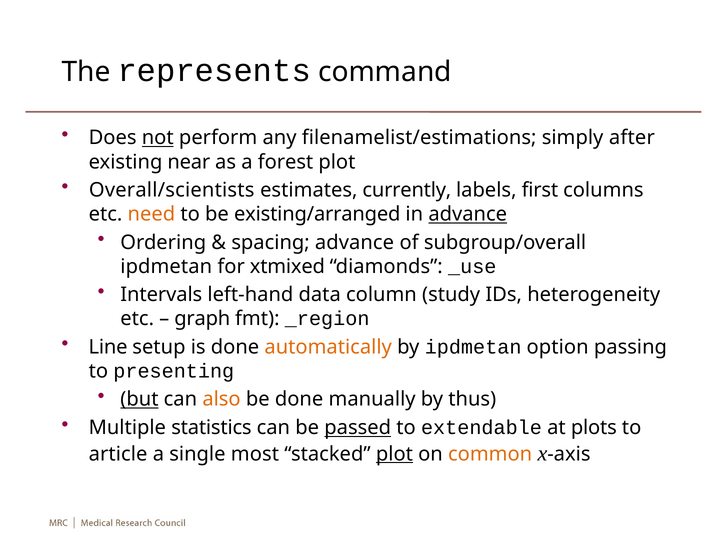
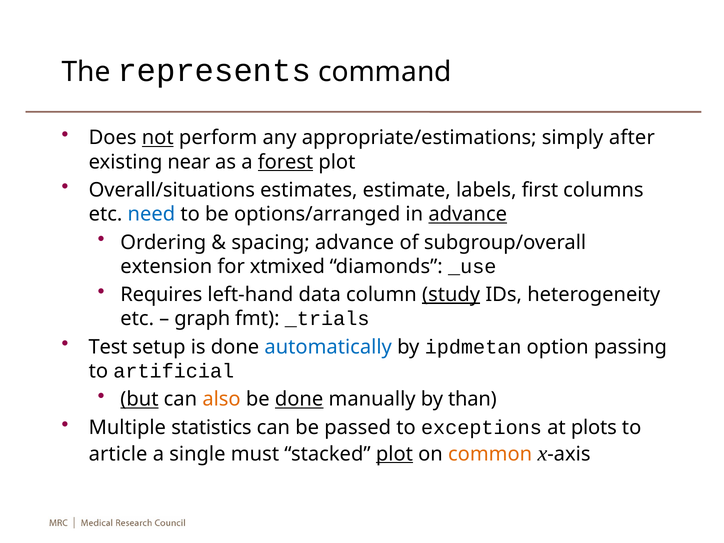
filenamelist/estimations: filenamelist/estimations -> appropriate/estimations
forest underline: none -> present
Overall/scientists: Overall/scientists -> Overall/situations
currently: currently -> estimate
need colour: orange -> blue
existing/arranged: existing/arranged -> options/arranged
ipdmetan at (166, 267): ipdmetan -> extension
Intervals: Intervals -> Requires
study underline: none -> present
_region: _region -> _trials
Line: Line -> Test
automatically colour: orange -> blue
presenting: presenting -> artificial
done at (299, 399) underline: none -> present
thus: thus -> than
passed underline: present -> none
extendable: extendable -> exceptions
most: most -> must
